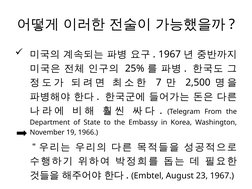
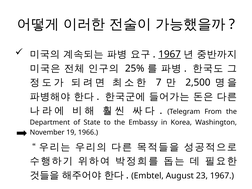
1967 at (170, 54) underline: none -> present
